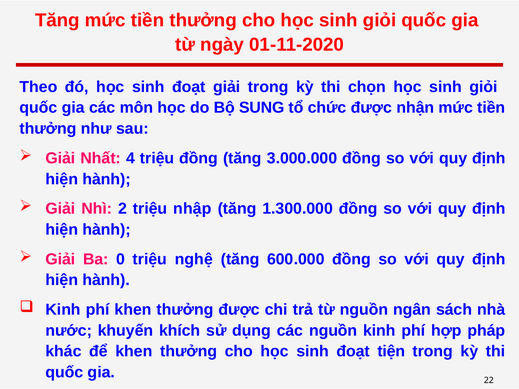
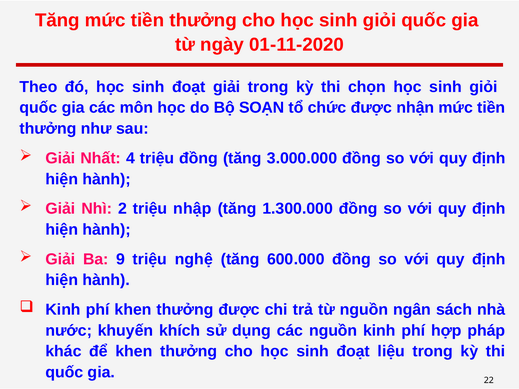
SUNG: SUNG -> SOẠN
0: 0 -> 9
tiện: tiện -> liệu
